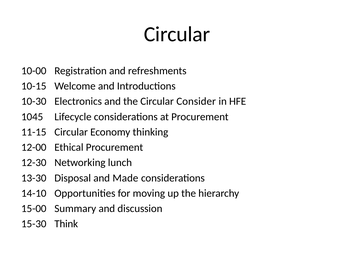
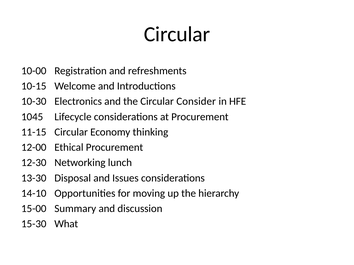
Made: Made -> Issues
Think: Think -> What
